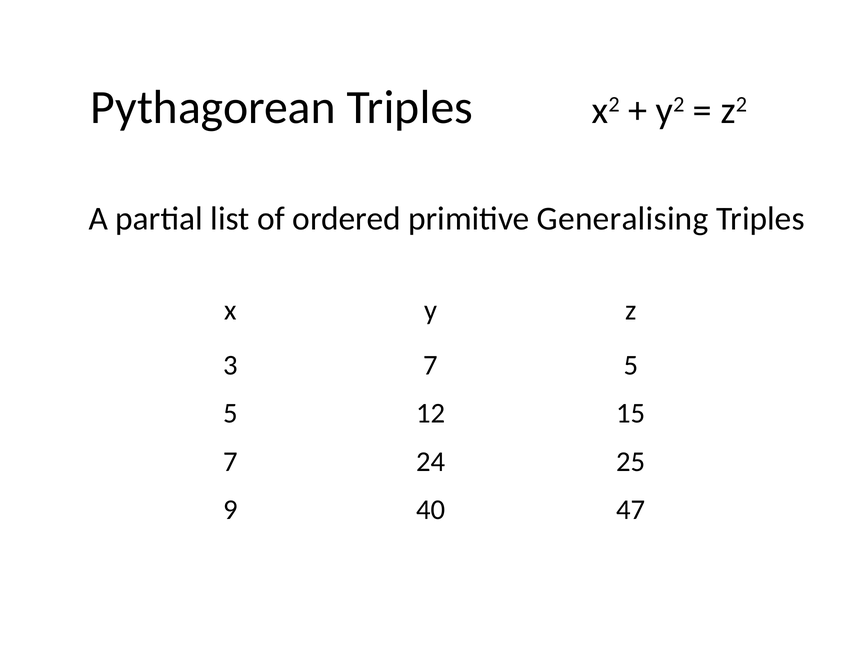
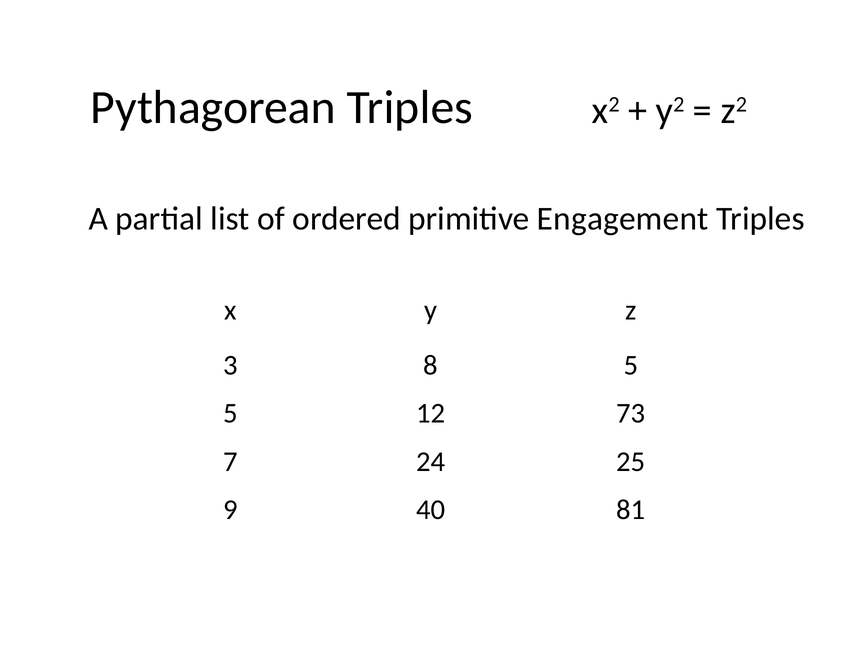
Generalising: Generalising -> Engagement
3 7: 7 -> 8
15: 15 -> 73
47: 47 -> 81
